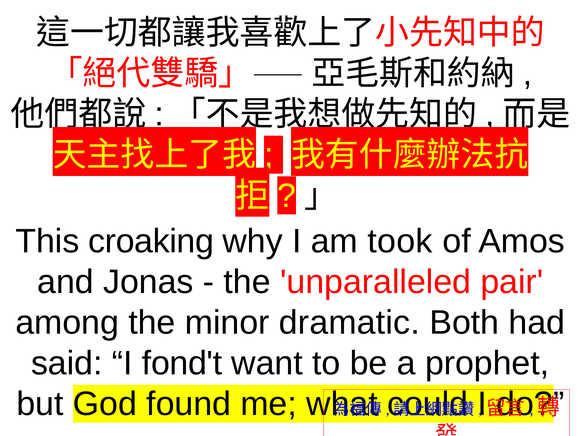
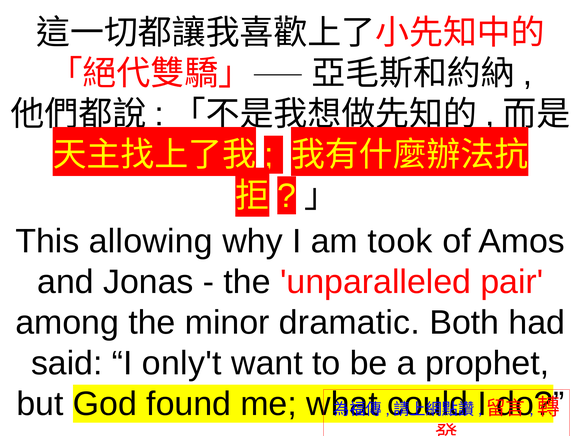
croaking: croaking -> allowing
fond't: fond't -> only't
